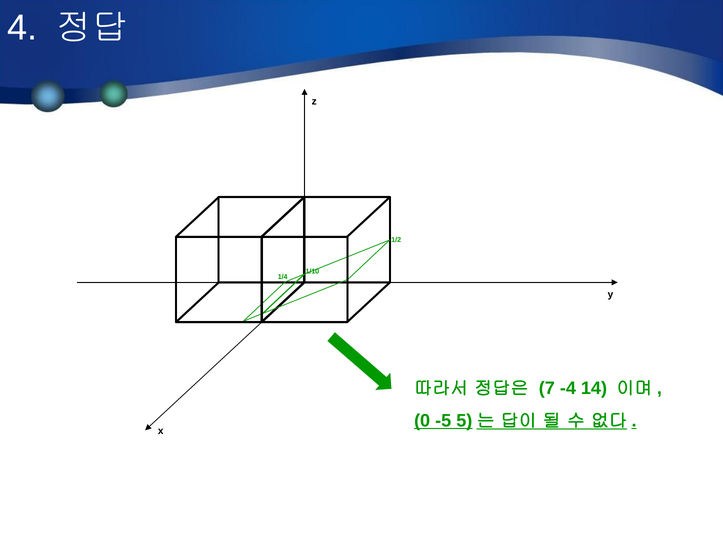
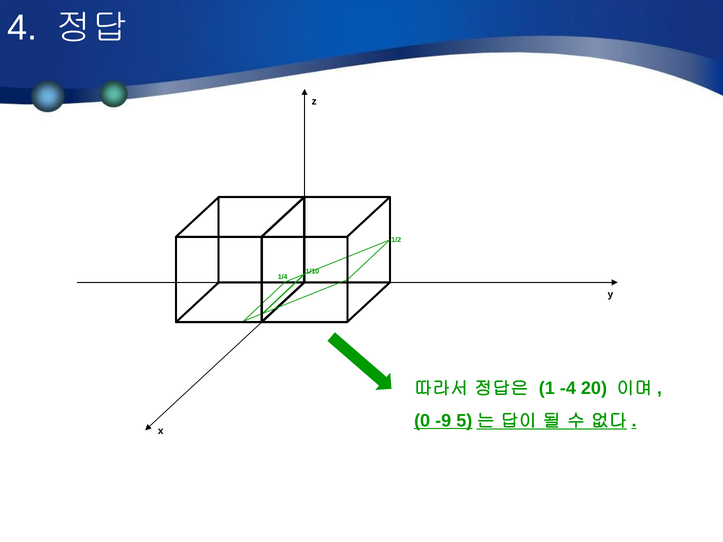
7: 7 -> 1
14: 14 -> 20
-5: -5 -> -9
